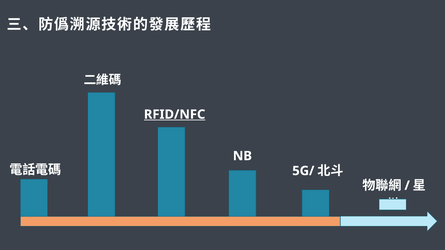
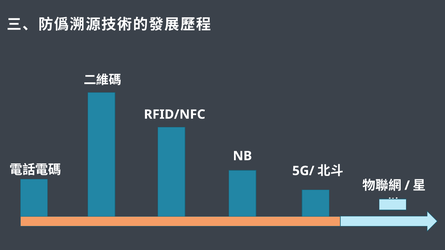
RFID/NFC underline: present -> none
